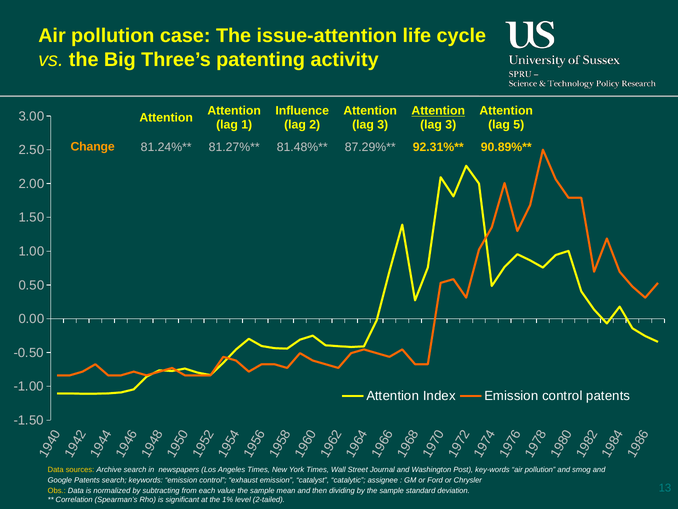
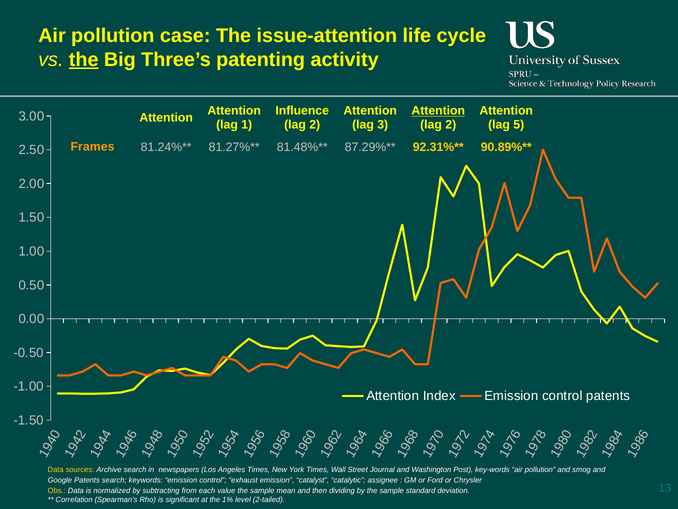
the at (84, 60) underline: none -> present
3 at (451, 125): 3 -> 2
Change: Change -> Frames
